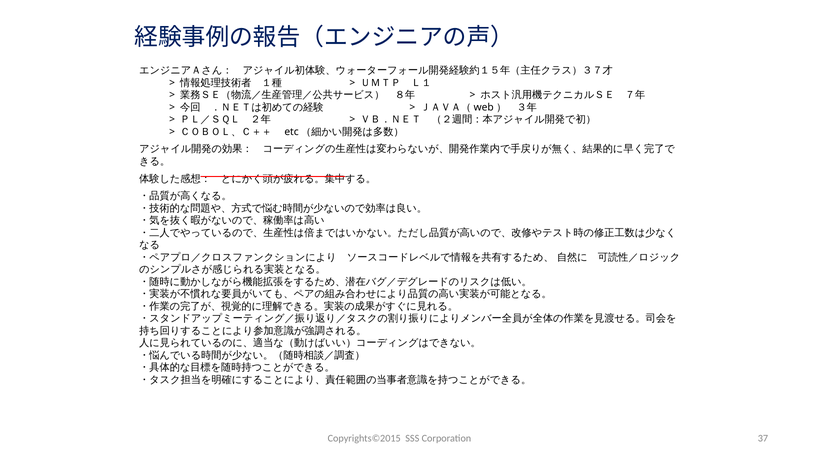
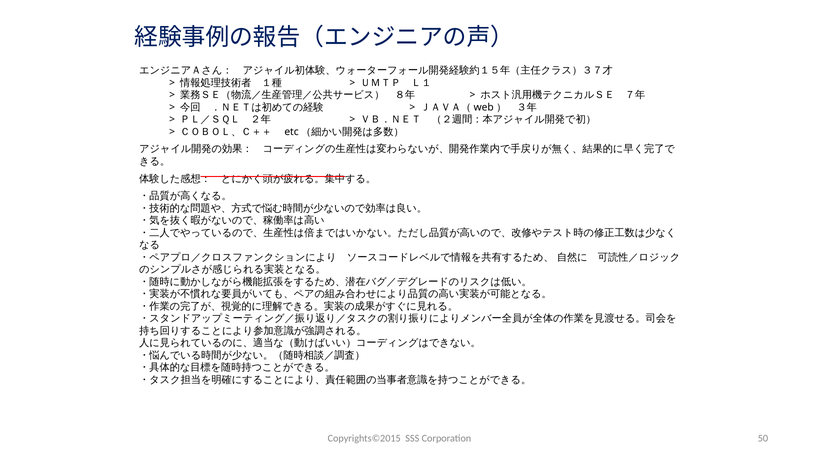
37: 37 -> 50
